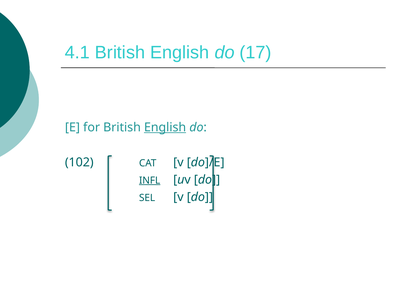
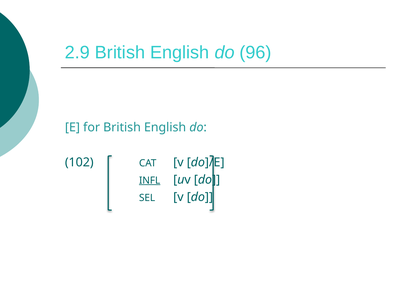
4.1: 4.1 -> 2.9
17: 17 -> 96
English at (165, 127) underline: present -> none
